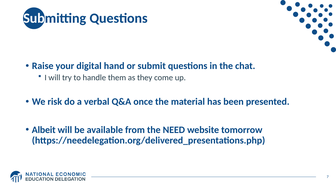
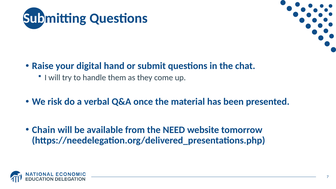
Albeit: Albeit -> Chain
